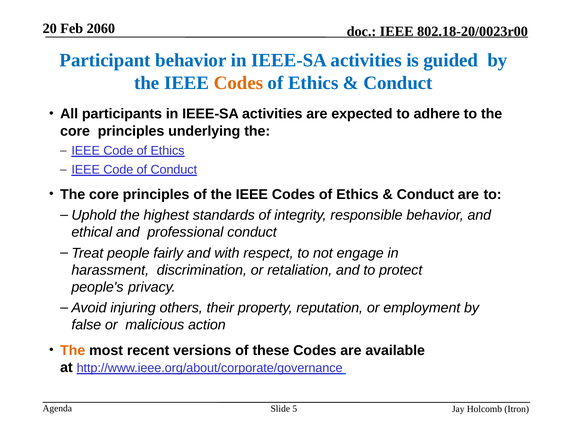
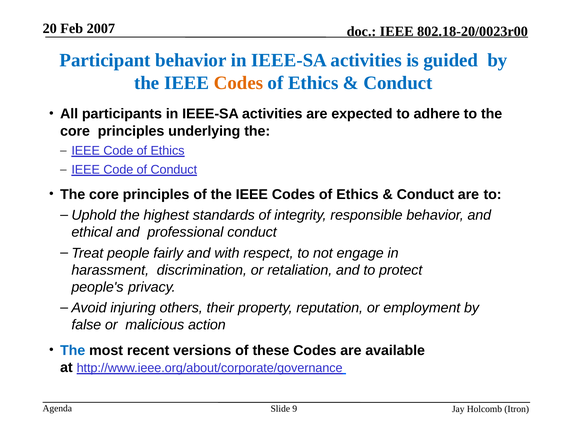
2060: 2060 -> 2007
The at (73, 350) colour: orange -> blue
5: 5 -> 9
